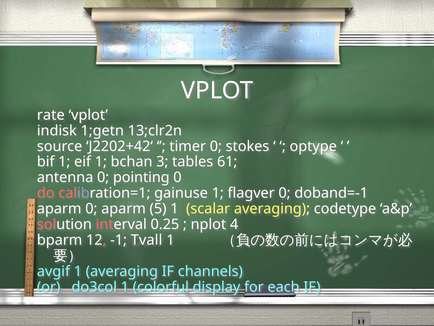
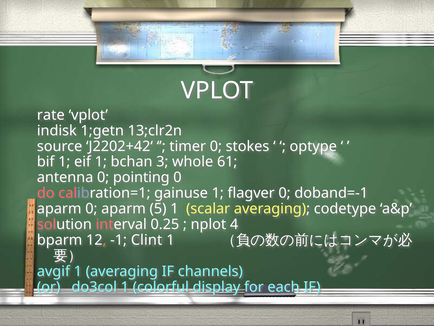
tables: tables -> whole
Tvall: Tvall -> Clint
